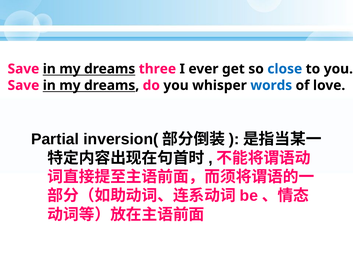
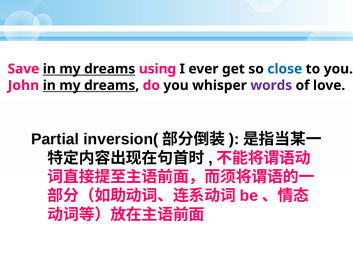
three: three -> using
Save at (23, 85): Save -> John
words colour: blue -> purple
